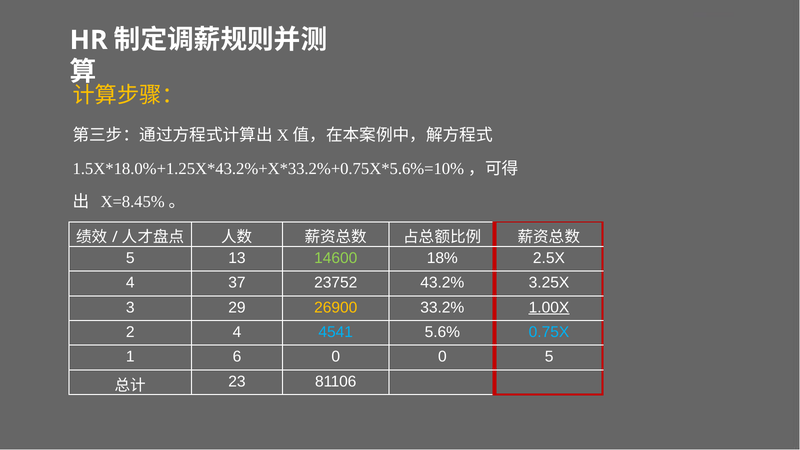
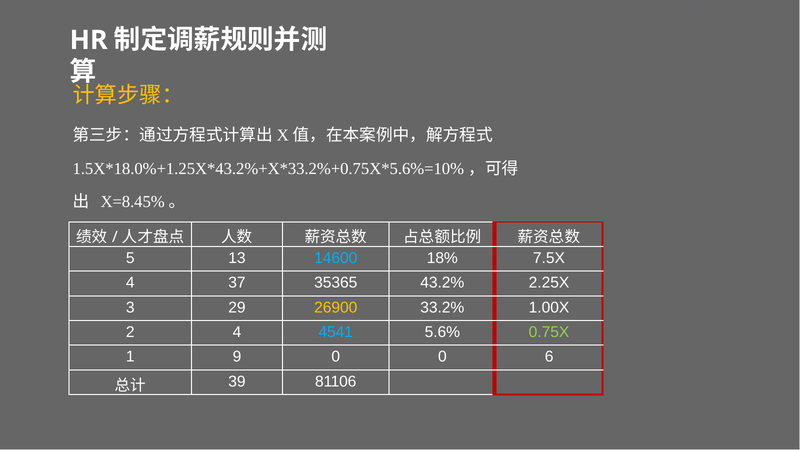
14600 colour: light green -> light blue
2.5X: 2.5X -> 7.5X
23752: 23752 -> 35365
3.25X: 3.25X -> 2.25X
1.00X underline: present -> none
0.75X colour: light blue -> light green
6: 6 -> 9
0 5: 5 -> 6
23: 23 -> 39
